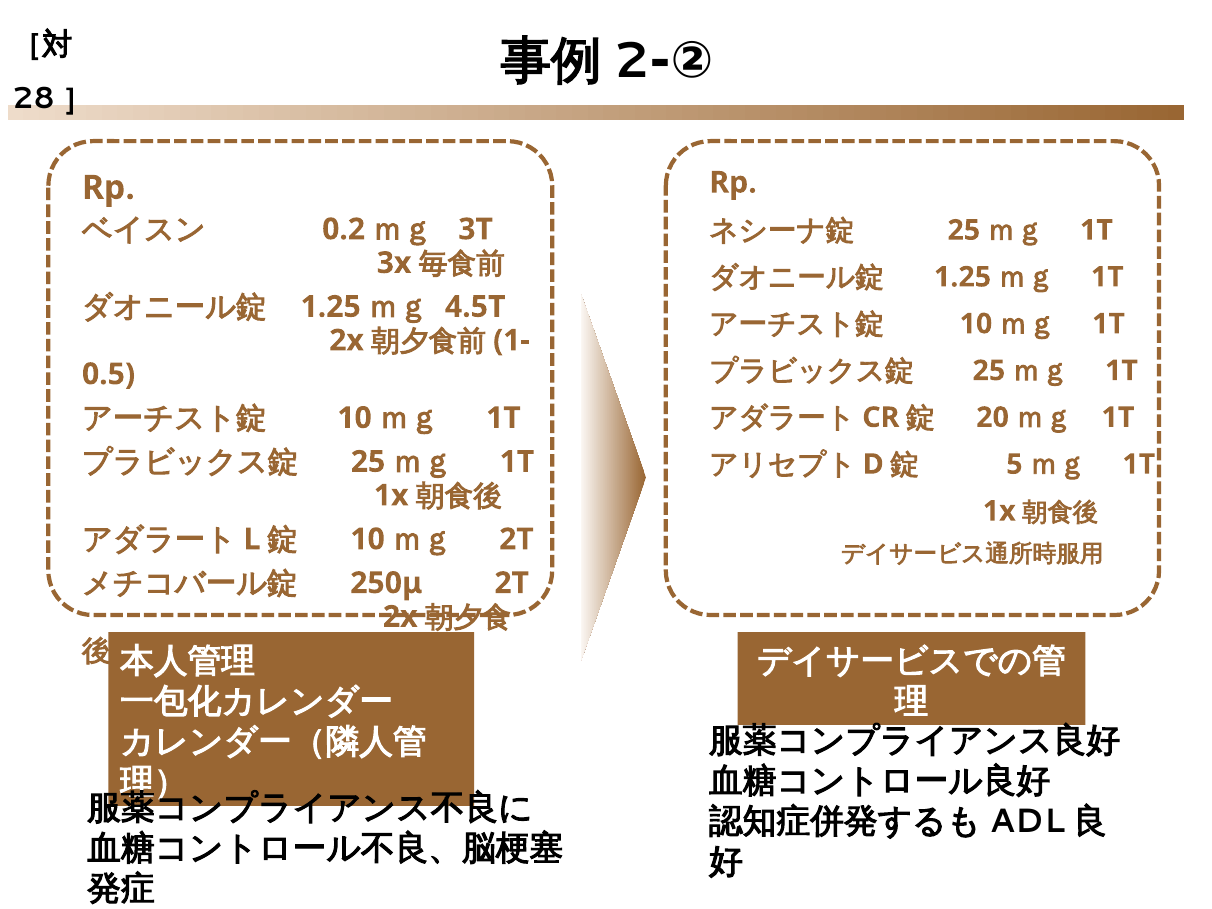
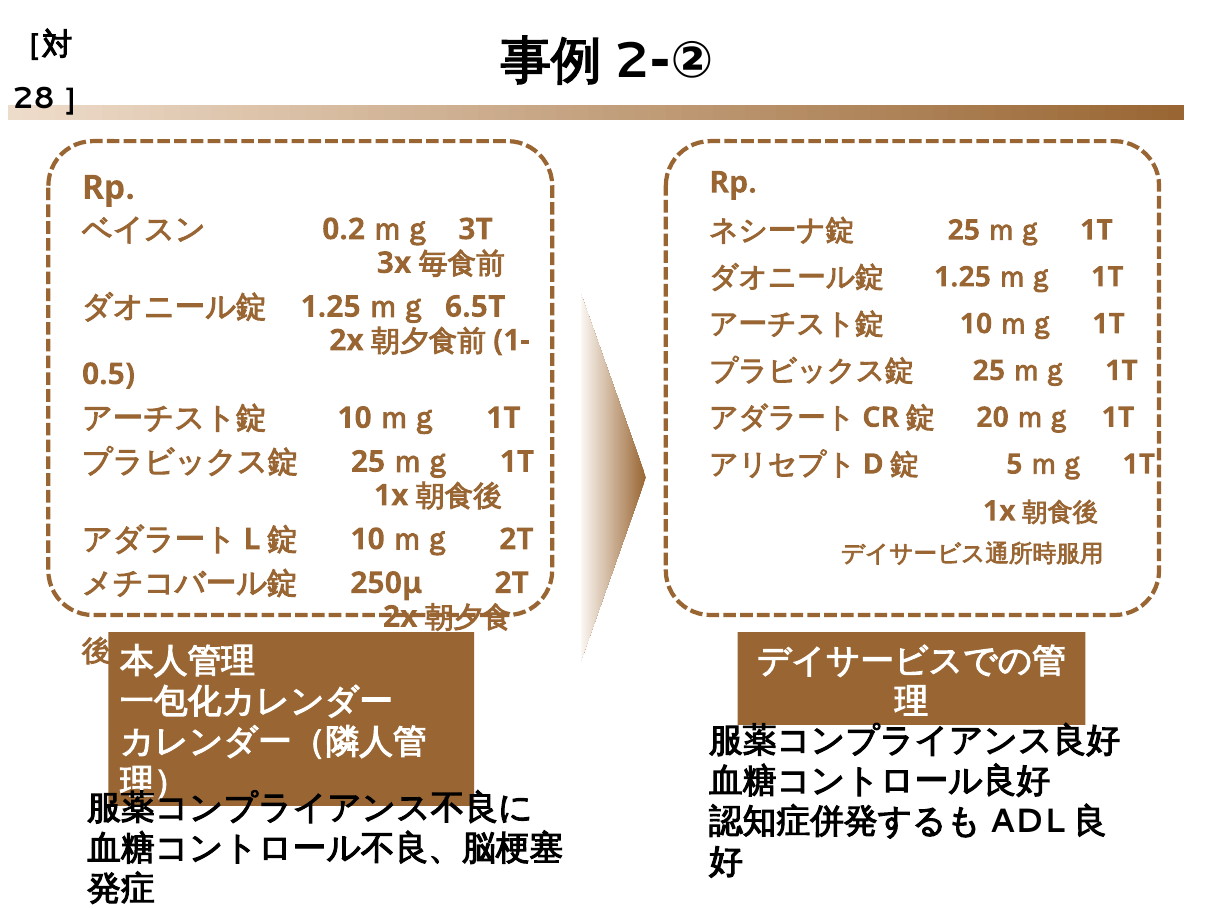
4.5T: 4.5T -> 6.5T
